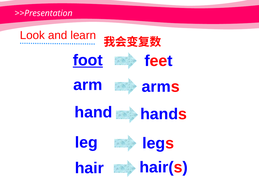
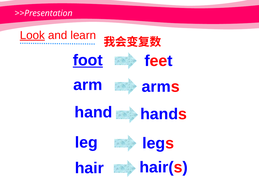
Look underline: none -> present
